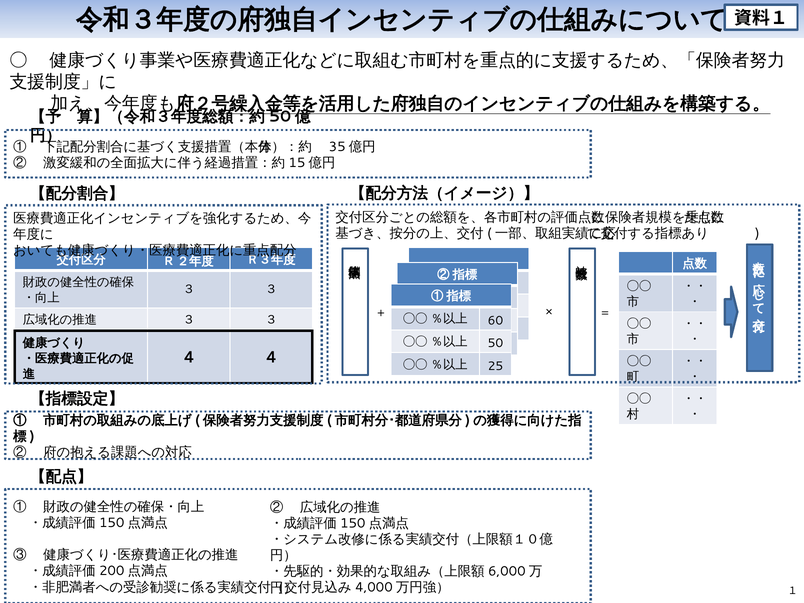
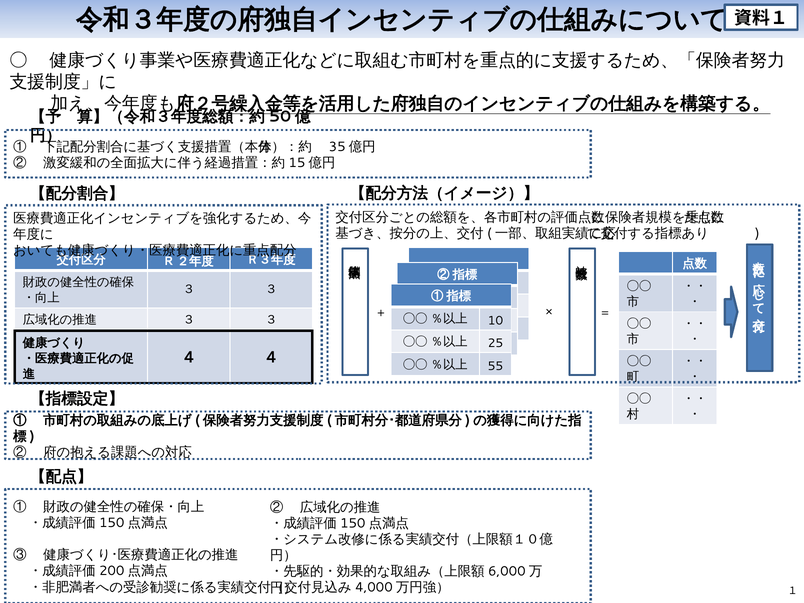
60: 60 -> 10
50: 50 -> 25
25: 25 -> 55
